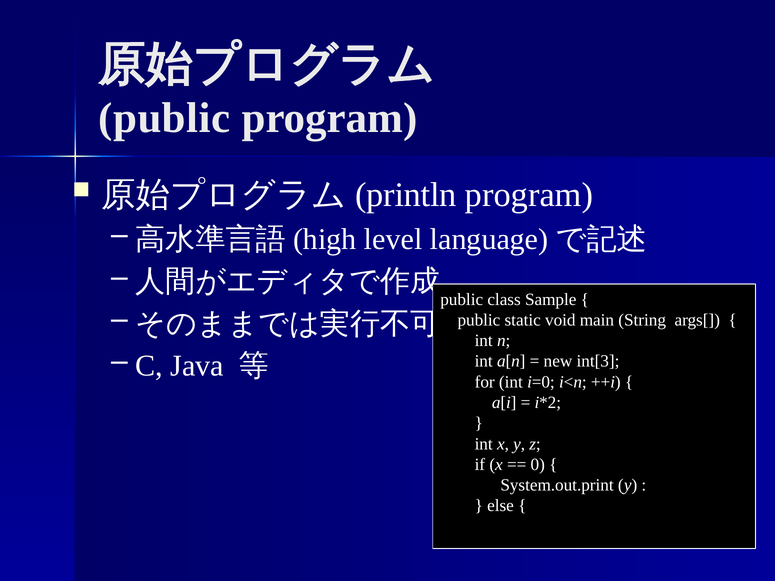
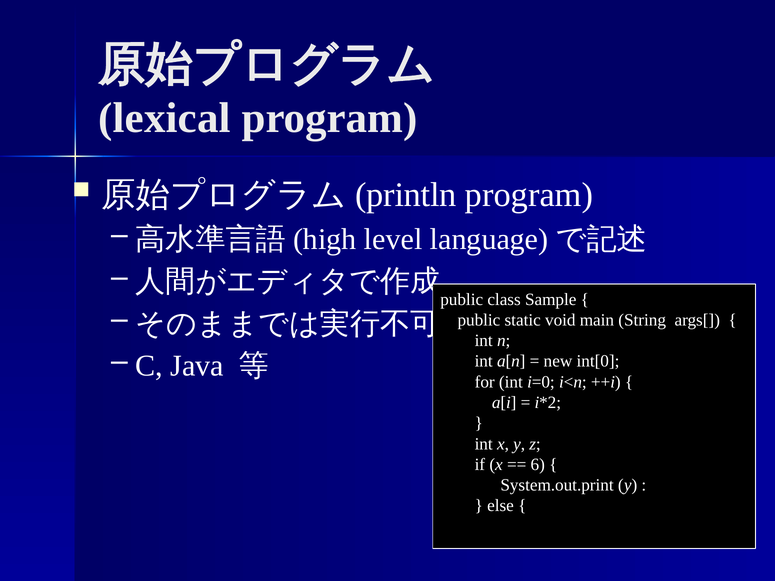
public at (164, 118): public -> lexical
int[3: int[3 -> int[0
0: 0 -> 6
